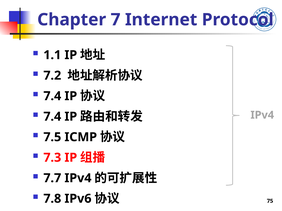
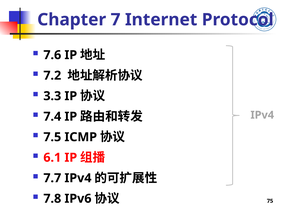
1.1: 1.1 -> 7.6
7.4 at (52, 96): 7.4 -> 3.3
7.3: 7.3 -> 6.1
